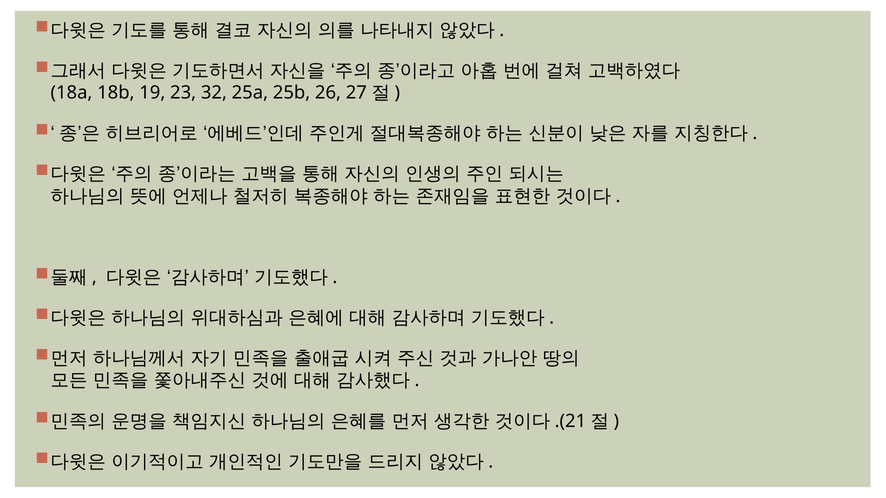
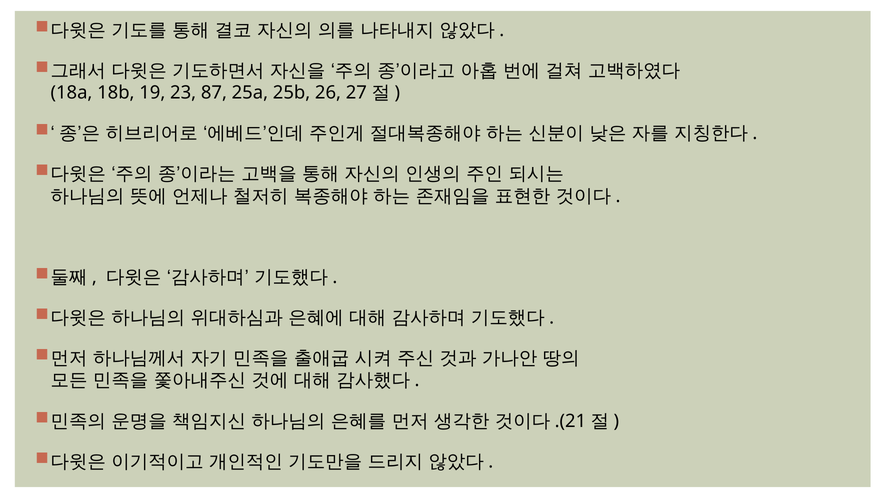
32: 32 -> 87
